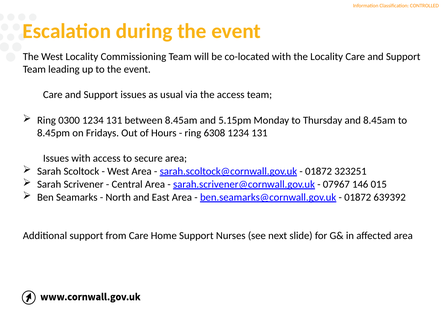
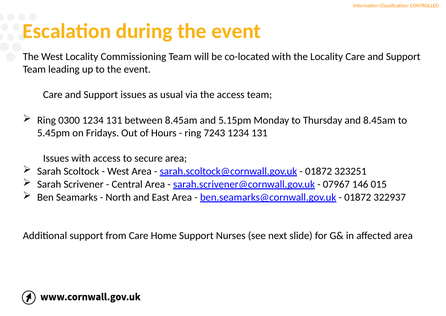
8.45pm: 8.45pm -> 5.45pm
6308: 6308 -> 7243
639392: 639392 -> 322937
